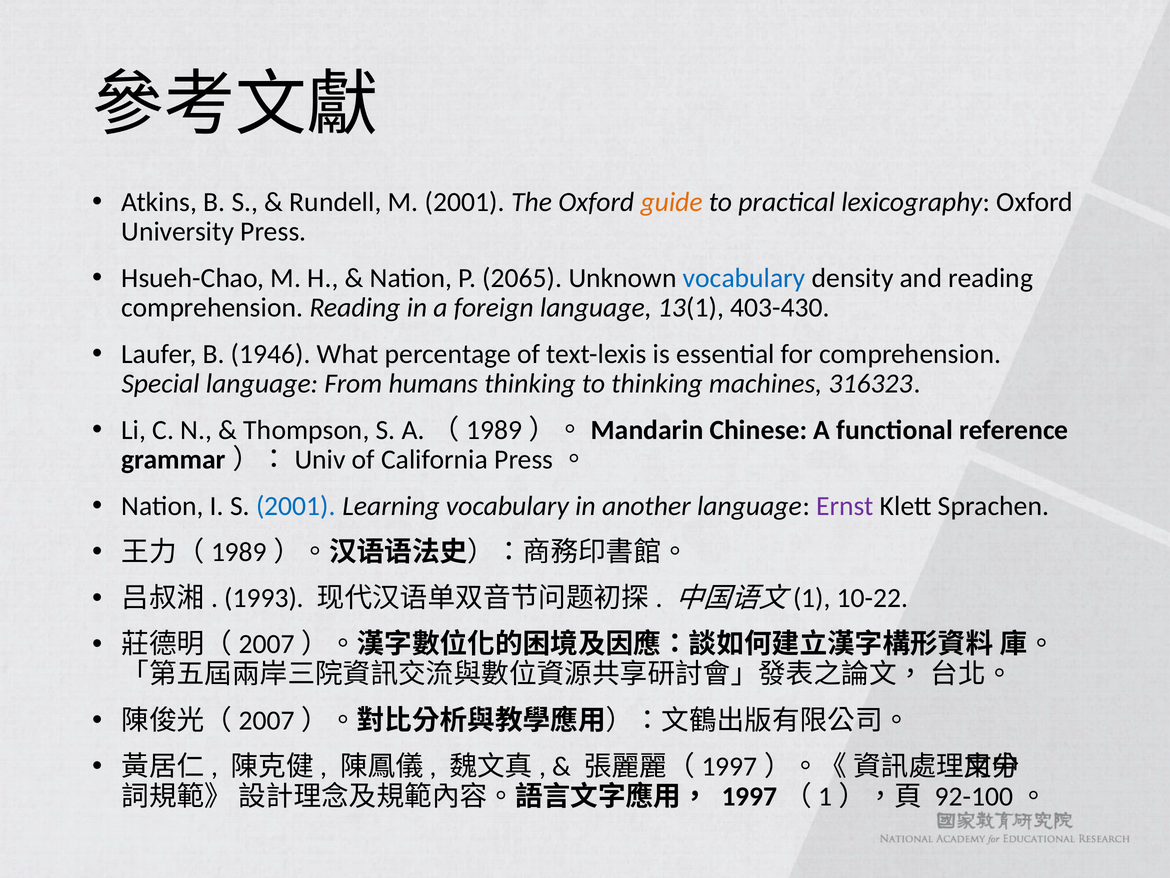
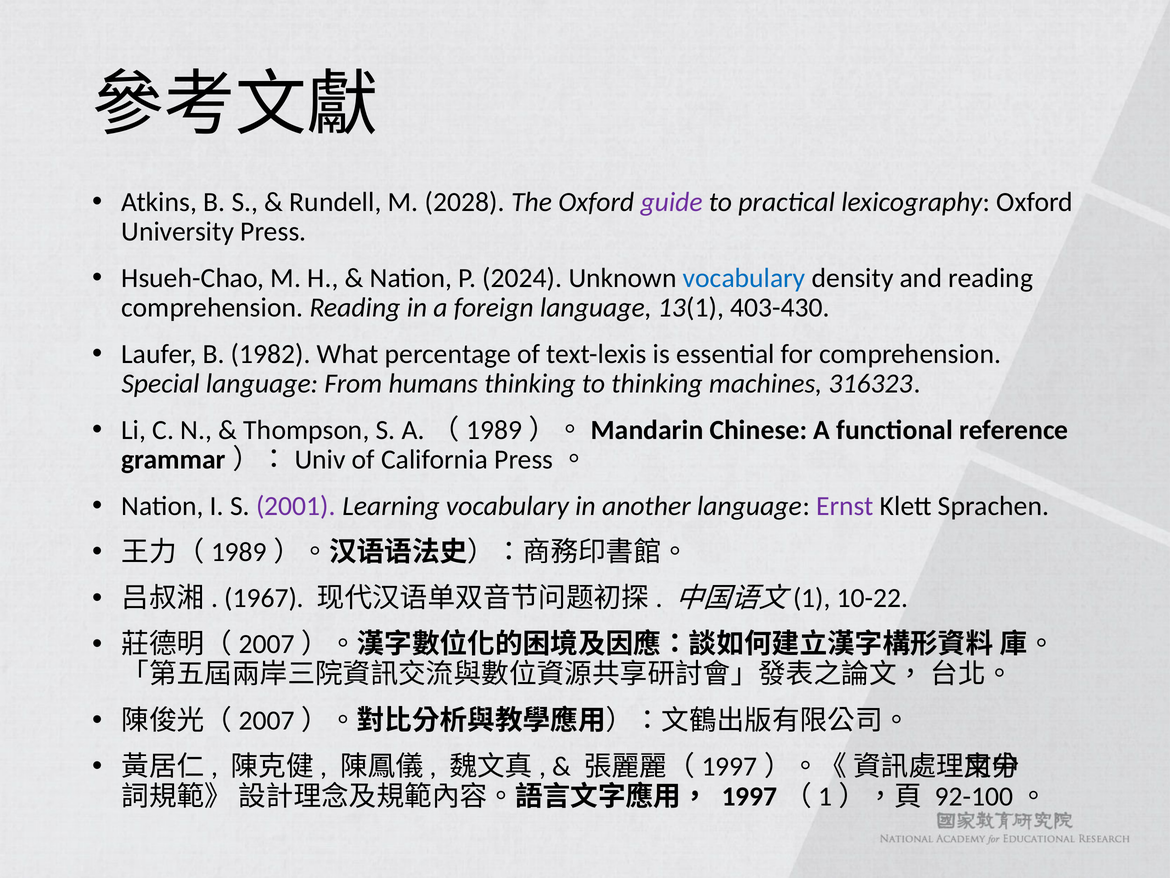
M 2001: 2001 -> 2028
guide colour: orange -> purple
2065: 2065 -> 2024
1946: 1946 -> 1982
2001 at (296, 506) colour: blue -> purple
1993: 1993 -> 1967
